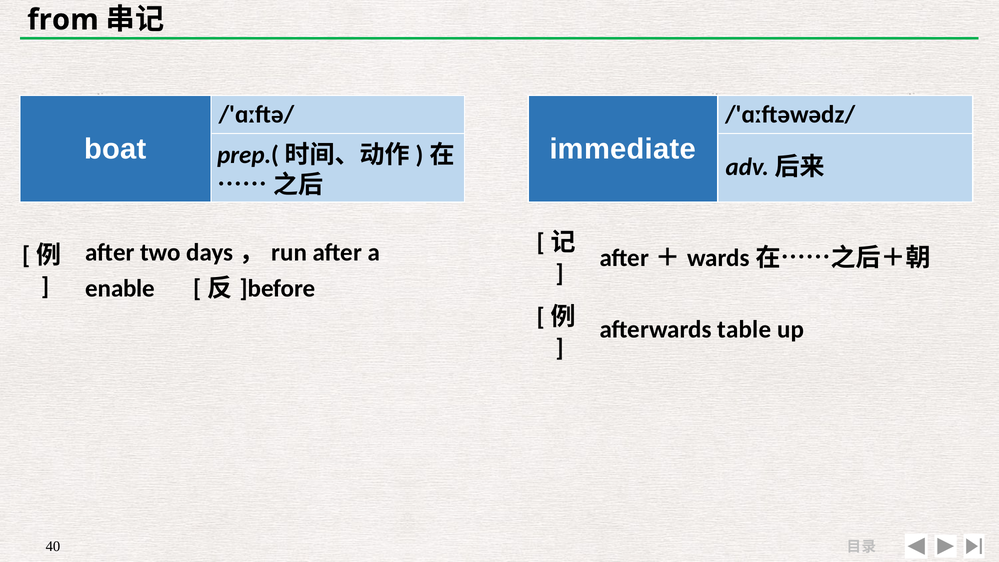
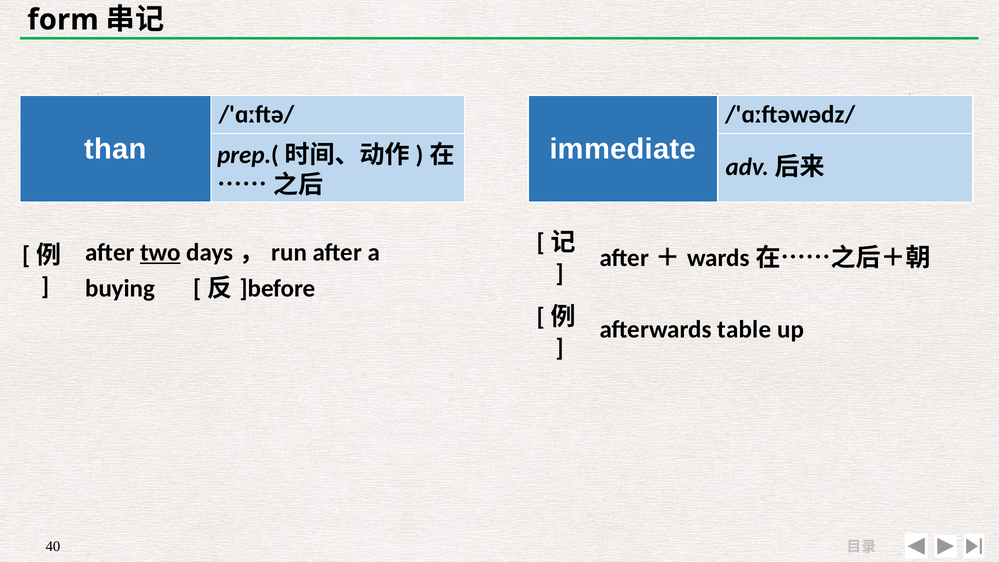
from: from -> form
boat: boat -> than
two underline: none -> present
enable: enable -> buying
